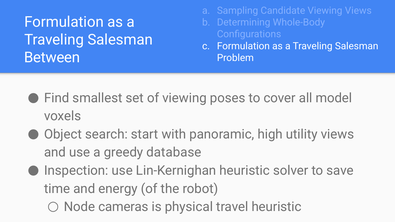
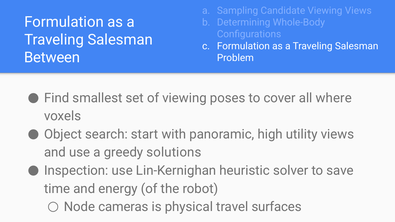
model: model -> where
database: database -> solutions
travel heuristic: heuristic -> surfaces
